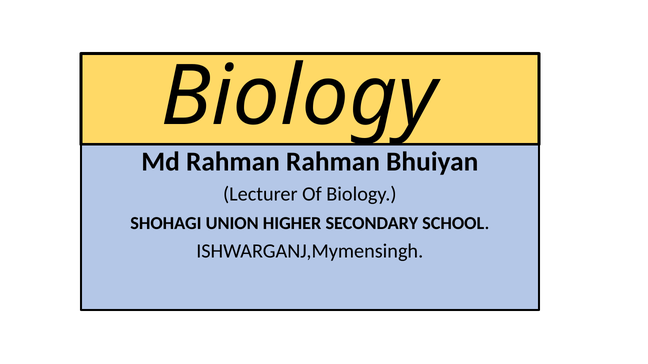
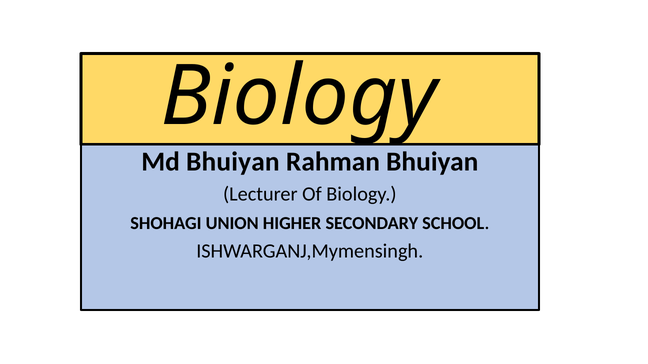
Md Rahman: Rahman -> Bhuiyan
